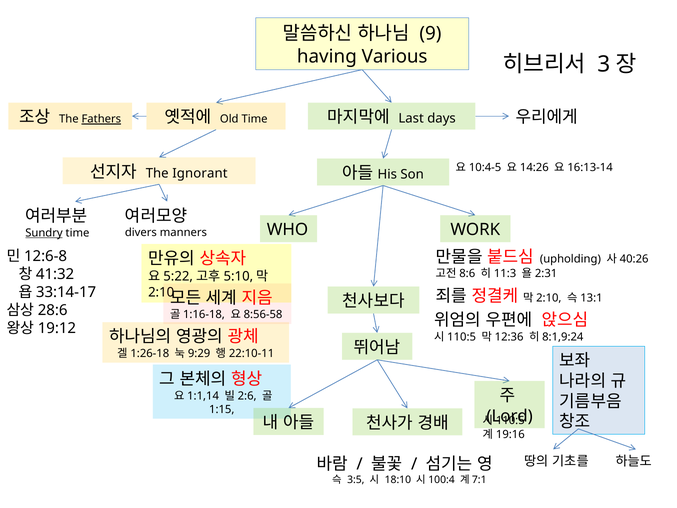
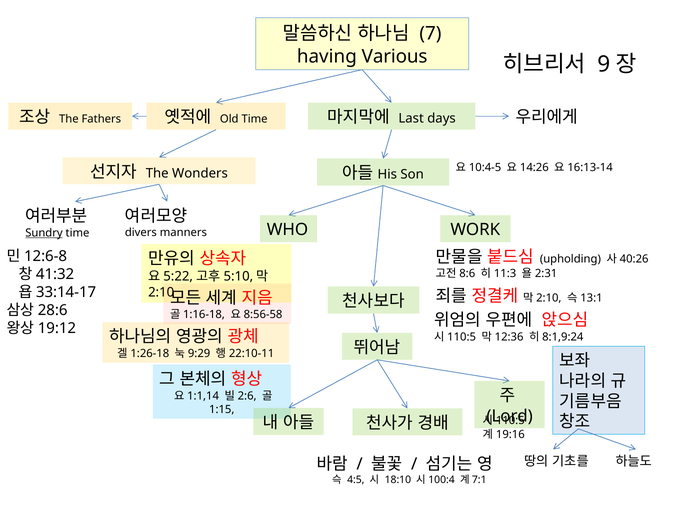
9: 9 -> 7
3: 3 -> 9
Fathers underline: present -> none
Ignorant: Ignorant -> Wonders
3:5: 3:5 -> 4:5
